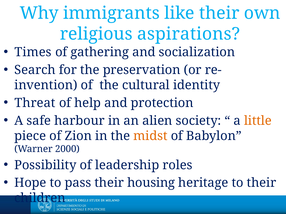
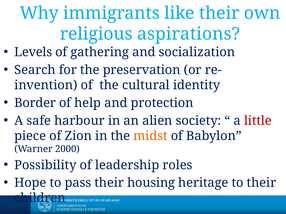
Times: Times -> Levels
Threat: Threat -> Border
little colour: orange -> red
